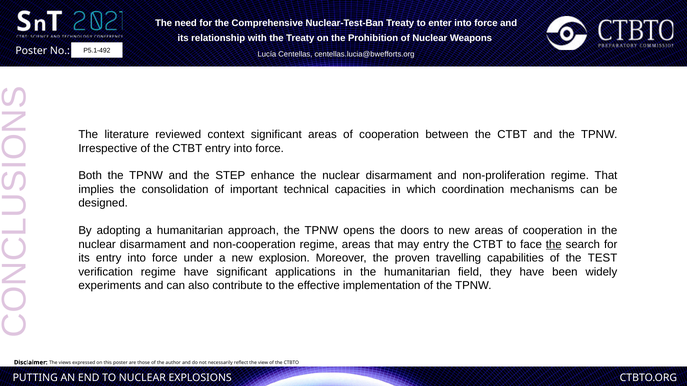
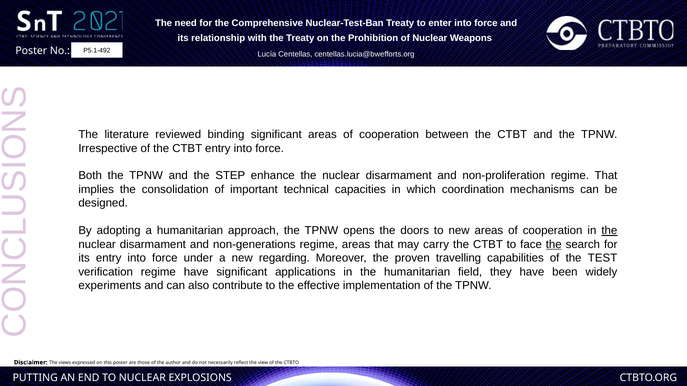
context: context -> binding
the at (609, 231) underline: none -> present
non-cooperation: non-cooperation -> non-generations
may entry: entry -> carry
explosion: explosion -> regarding
